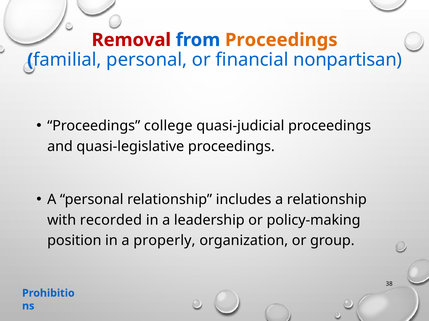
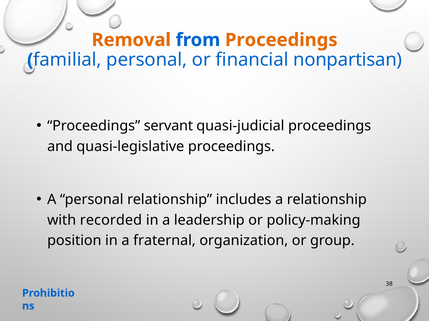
Removal colour: red -> orange
college: college -> servant
properly: properly -> fraternal
